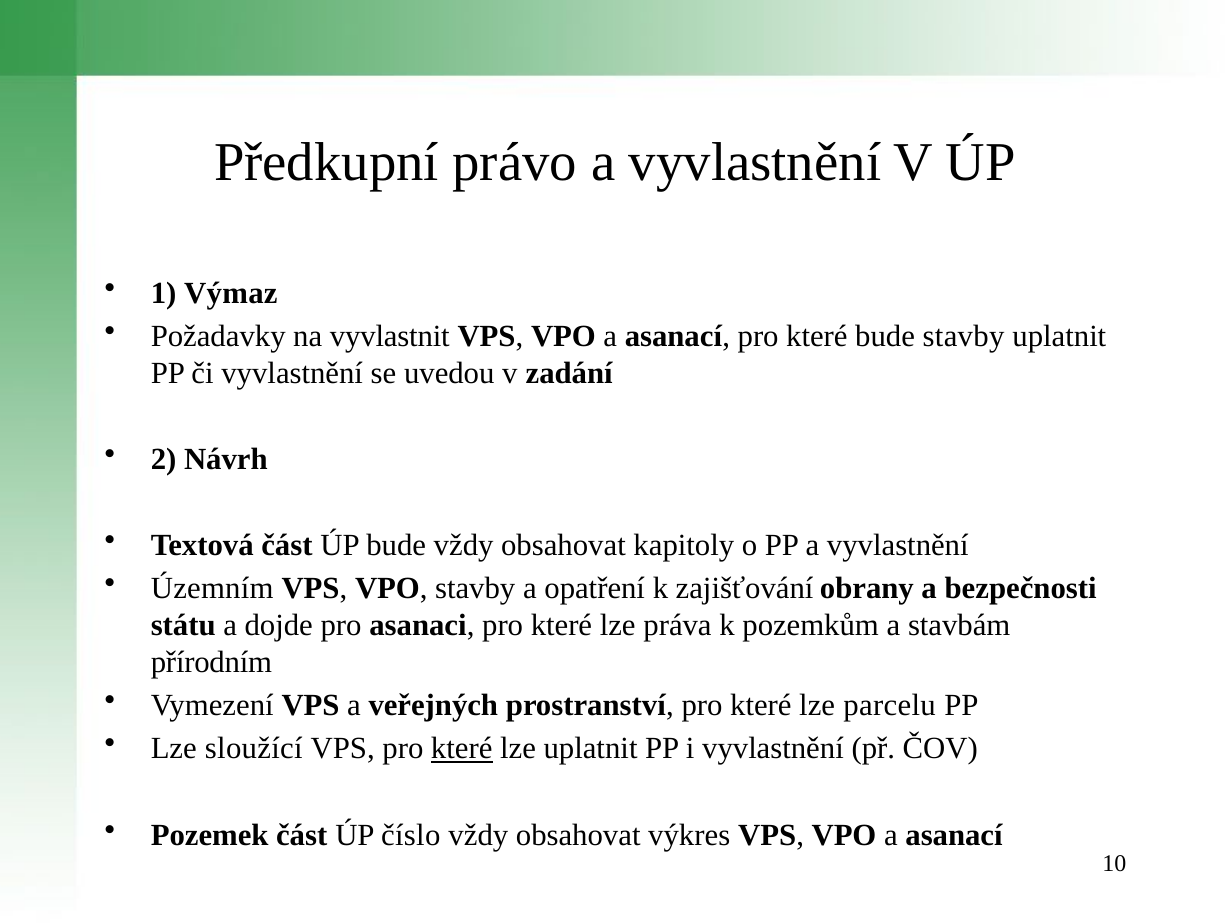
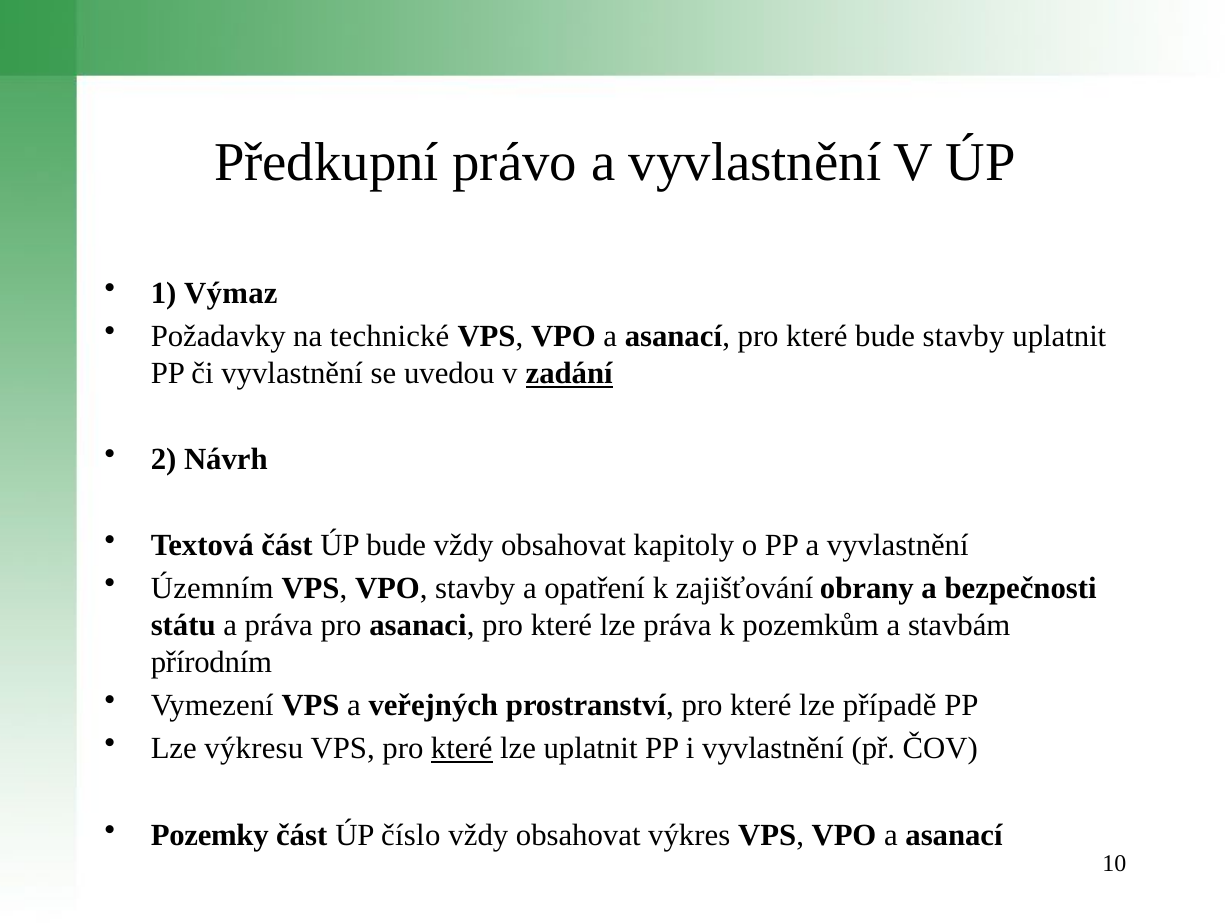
vyvlastnit: vyvlastnit -> technické
zadání underline: none -> present
a dojde: dojde -> práva
parcelu: parcelu -> případě
sloužící: sloužící -> výkresu
Pozemek: Pozemek -> Pozemky
